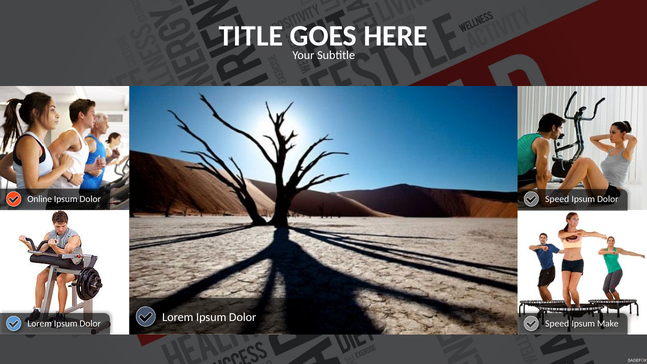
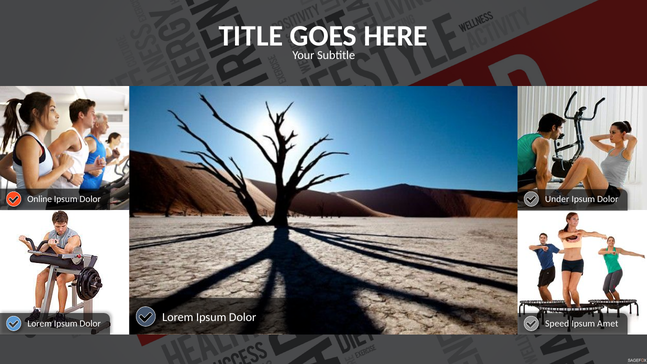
Speed at (557, 199): Speed -> Under
Make: Make -> Amet
